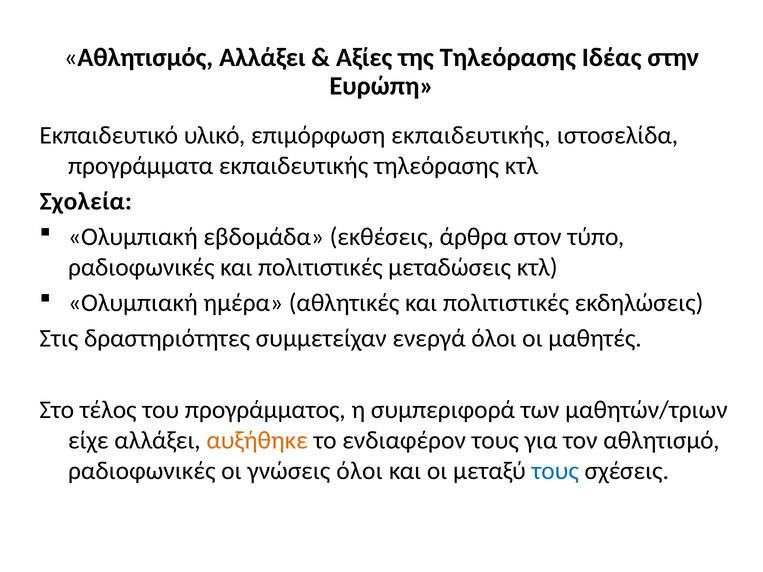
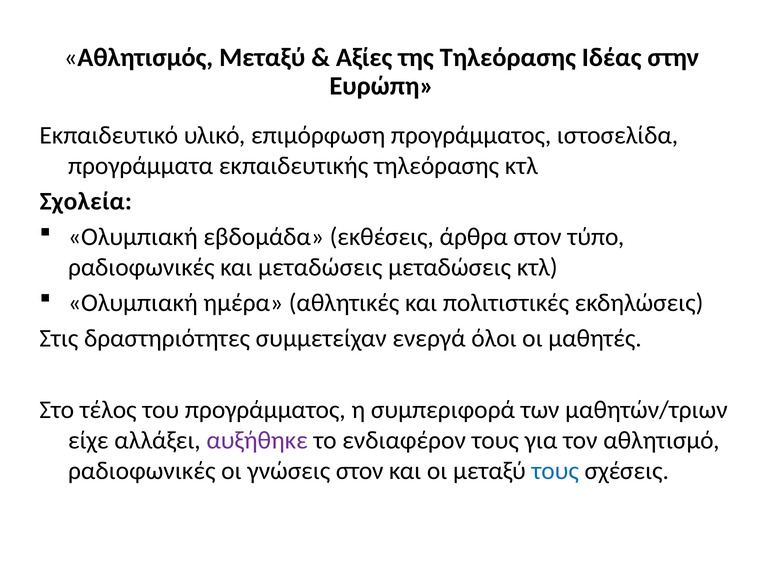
Αθλητισμός Αλλάξει: Αλλάξει -> Μεταξύ
επιμόρφωση εκπαιδευτικής: εκπαιδευτικής -> προγράμματος
ραδιοφωνικές και πολιτιστικές: πολιτιστικές -> μεταδώσεις
αυξήθηκε colour: orange -> purple
γνώσεις όλοι: όλοι -> στον
